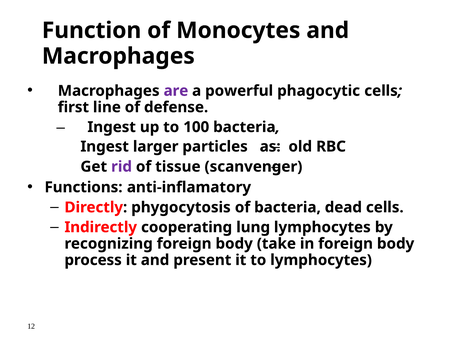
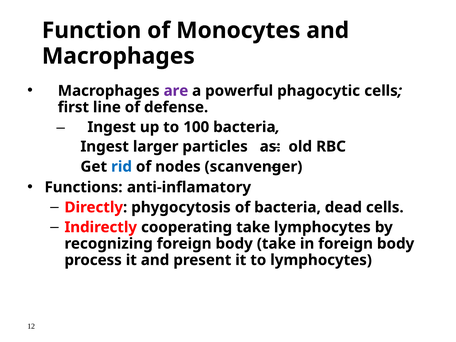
rid colour: purple -> blue
tissue: tissue -> nodes
cooperating lung: lung -> take
